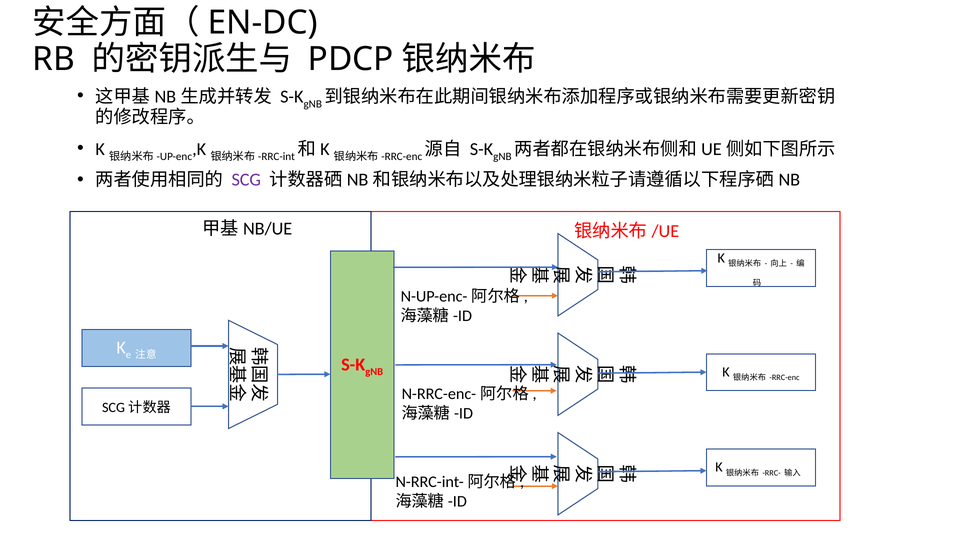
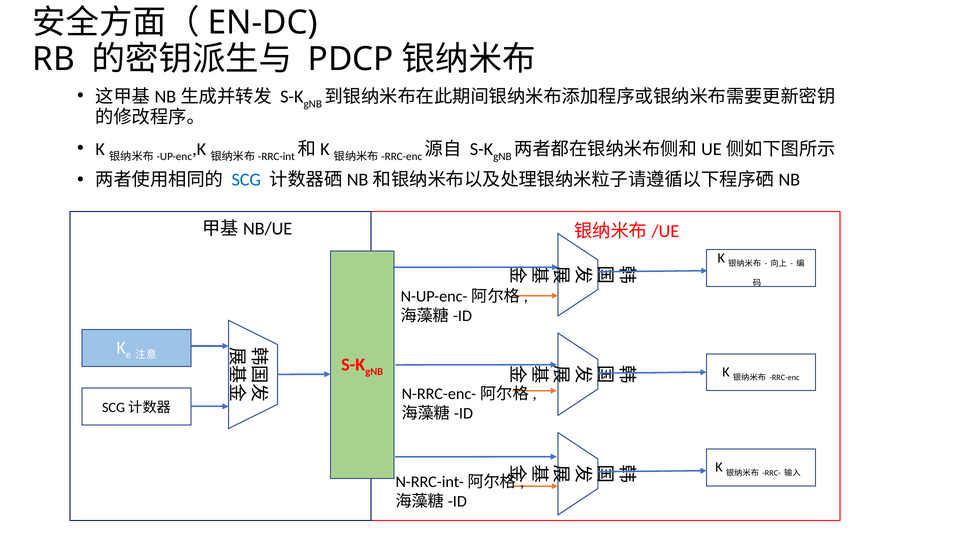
SCG colour: purple -> blue
